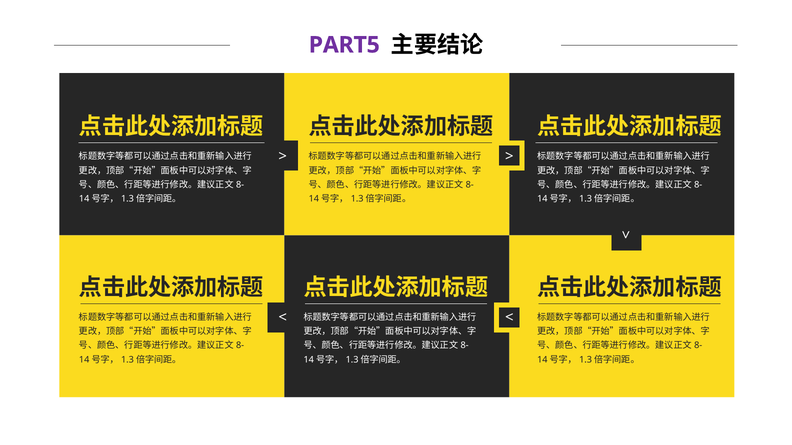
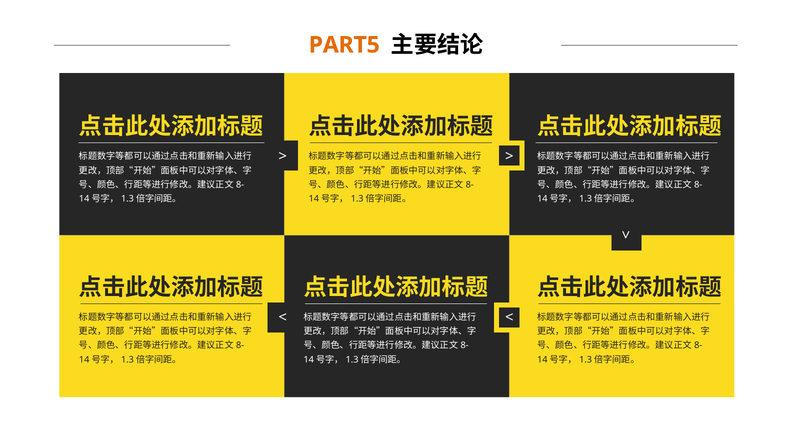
PART5 colour: purple -> orange
